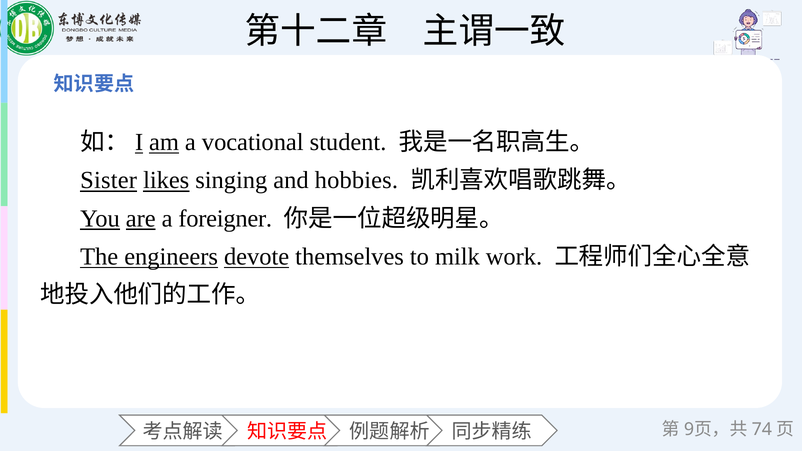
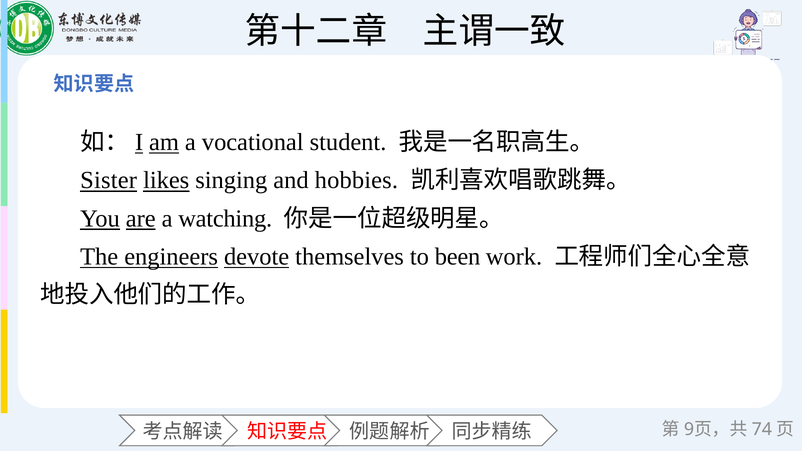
foreigner: foreigner -> watching
milk: milk -> been
